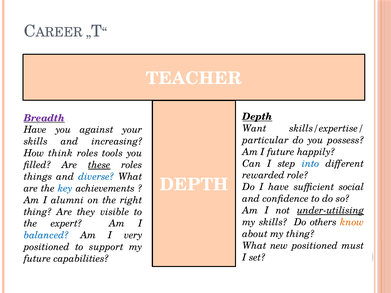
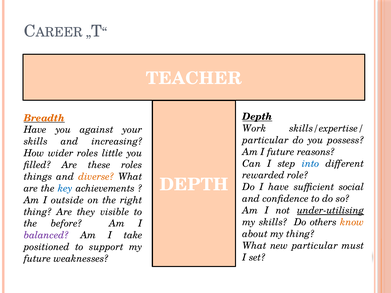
Breadth colour: purple -> orange
Want: Want -> Work
happily: happily -> reasons
think: think -> wider
tools: tools -> little
these underline: present -> none
diverse colour: blue -> orange
alumni: alumni -> outside
expert: expert -> before
balanced colour: blue -> purple
very: very -> take
new positioned: positioned -> particular
capabilities: capabilities -> weaknesses
